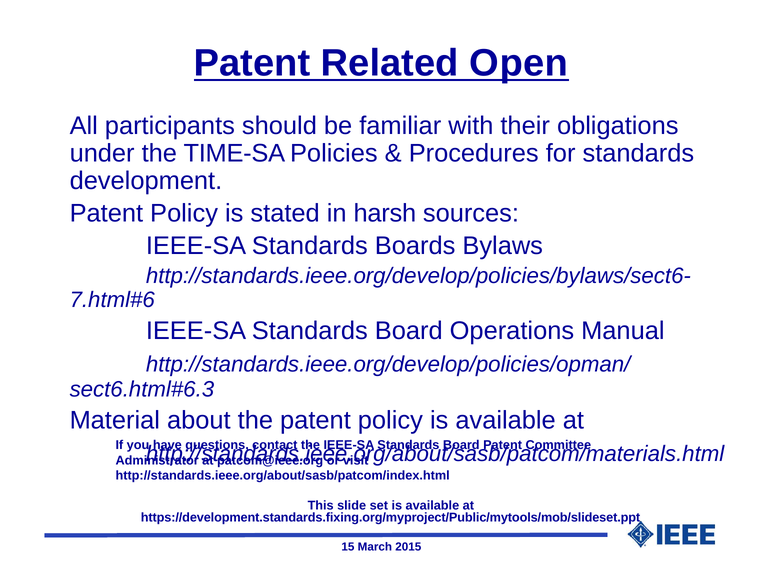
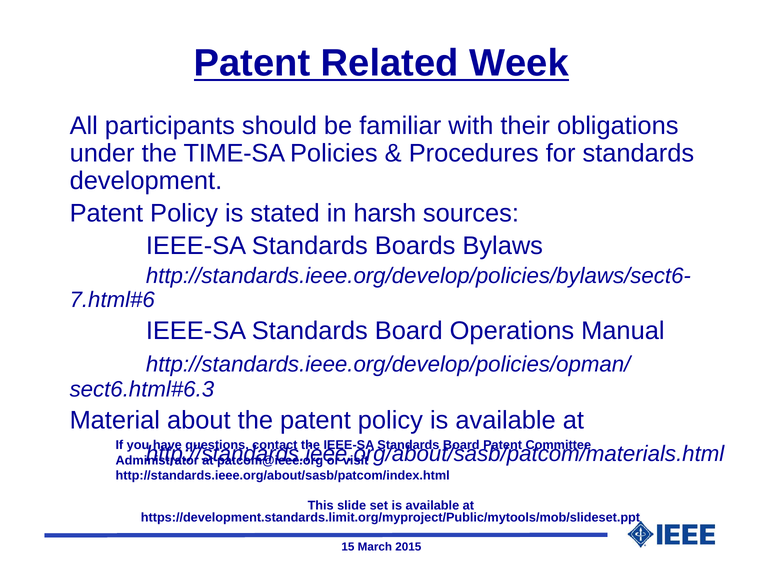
Open: Open -> Week
https://development.standards.fixing.org/myproject/Public/mytools/mob/slideset.ppt: https://development.standards.fixing.org/myproject/Public/mytools/mob/slideset.ppt -> https://development.standards.limit.org/myproject/Public/mytools/mob/slideset.ppt
